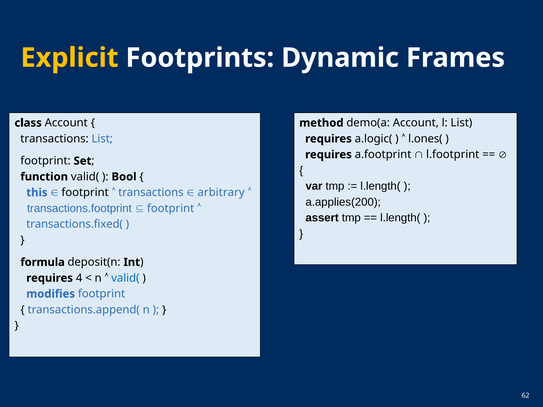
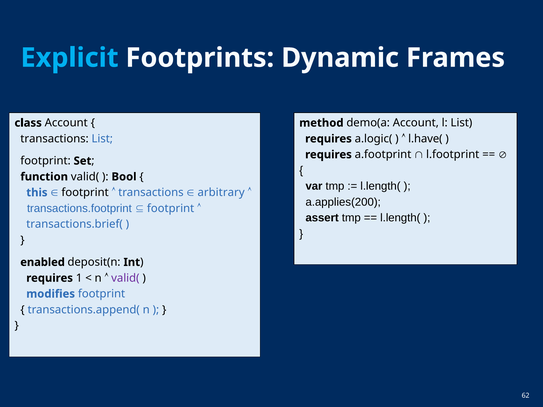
Explicit colour: yellow -> light blue
l.ones(: l.ones( -> l.have(
transactions.fixed(: transactions.fixed( -> transactions.brief(
formula: formula -> enabled
4: 4 -> 1
valid( at (125, 278) colour: blue -> purple
